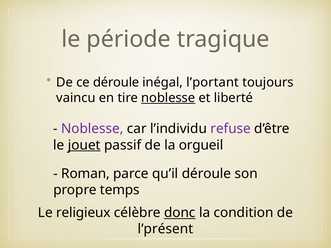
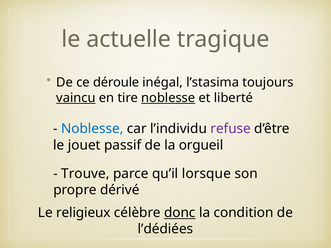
période: période -> actuelle
l’portant: l’portant -> l’stasima
vaincu underline: none -> present
Noblesse at (92, 129) colour: purple -> blue
jouet underline: present -> none
Roman: Roman -> Trouve
qu’il déroule: déroule -> lorsque
temps: temps -> dérivé
l’présent: l’présent -> l’dédiées
